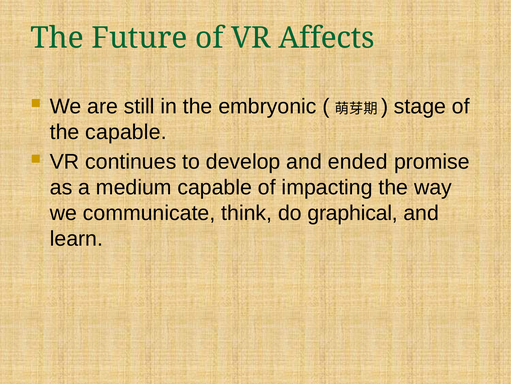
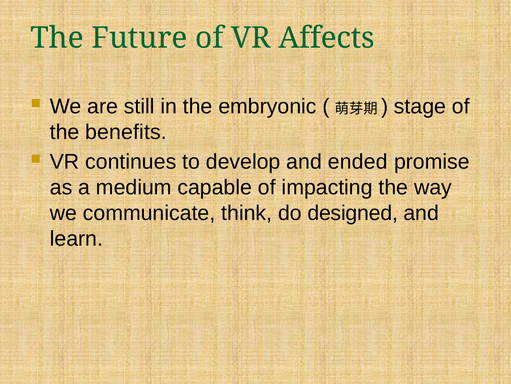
the capable: capable -> benefits
graphical: graphical -> designed
